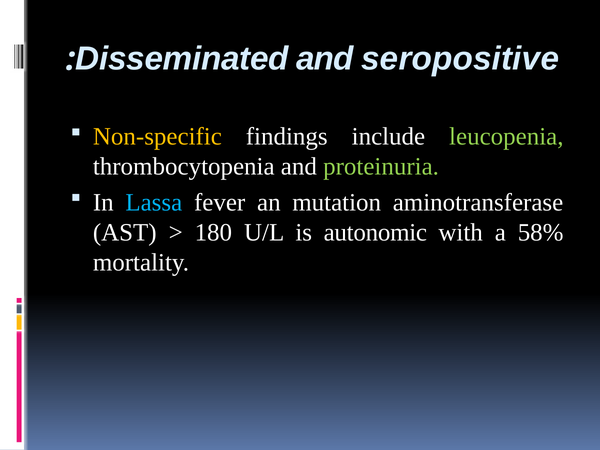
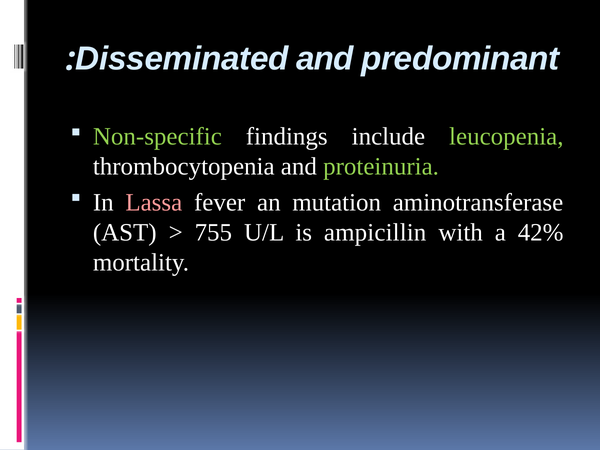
seropositive: seropositive -> predominant
Non-specific colour: yellow -> light green
Lassa colour: light blue -> pink
180: 180 -> 755
autonomic: autonomic -> ampicillin
58%: 58% -> 42%
